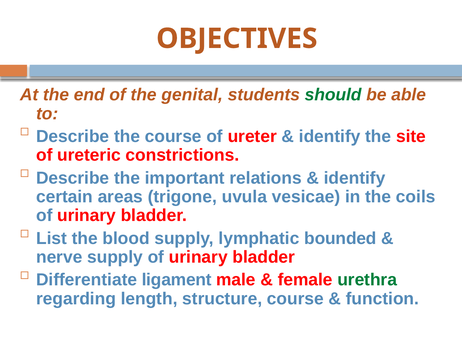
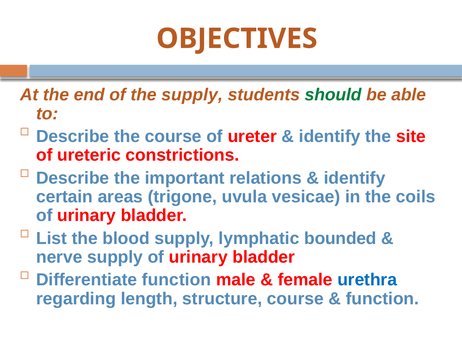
the genital: genital -> supply
Differentiate ligament: ligament -> function
urethra colour: green -> blue
